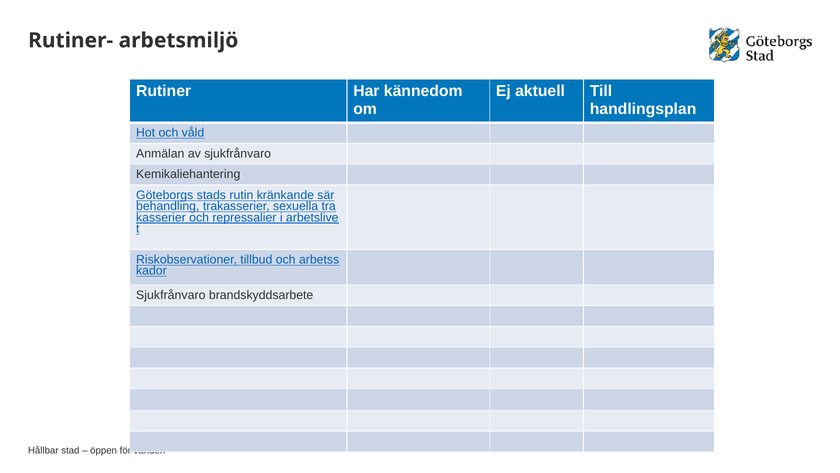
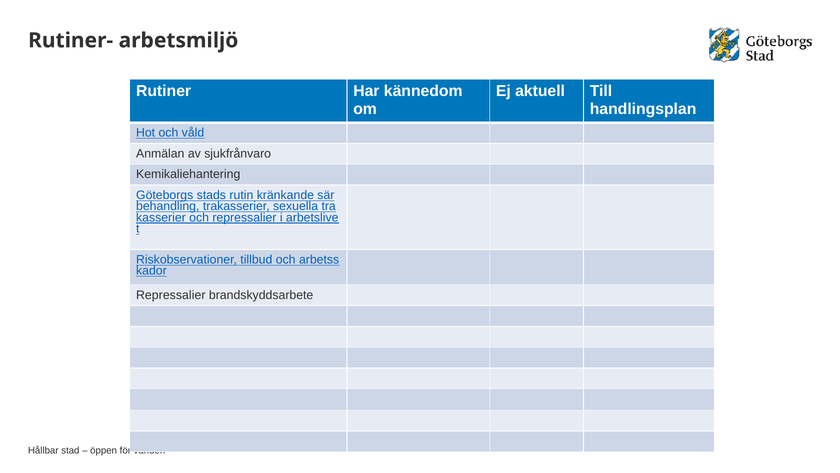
Sjukfrånvaro at (171, 295): Sjukfrånvaro -> Repressalier
